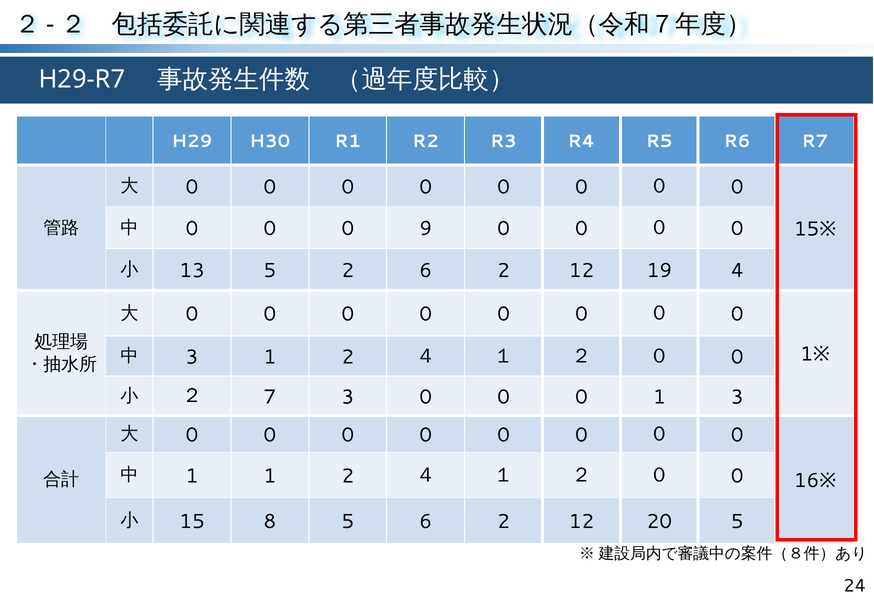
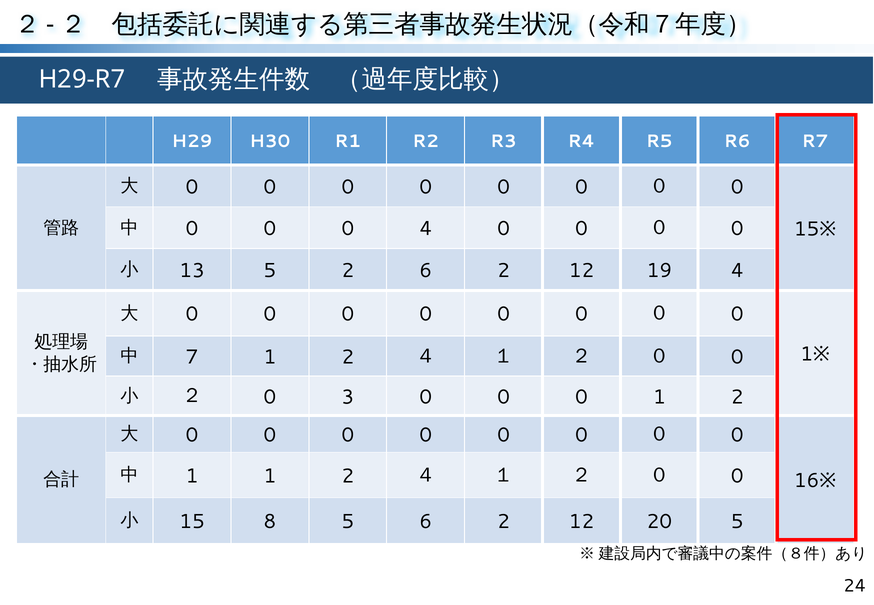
0 9: 9 -> 4
3 at (192, 357): 3 -> 7
２ 7: 7 -> 0
0 1 3: 3 -> 2
